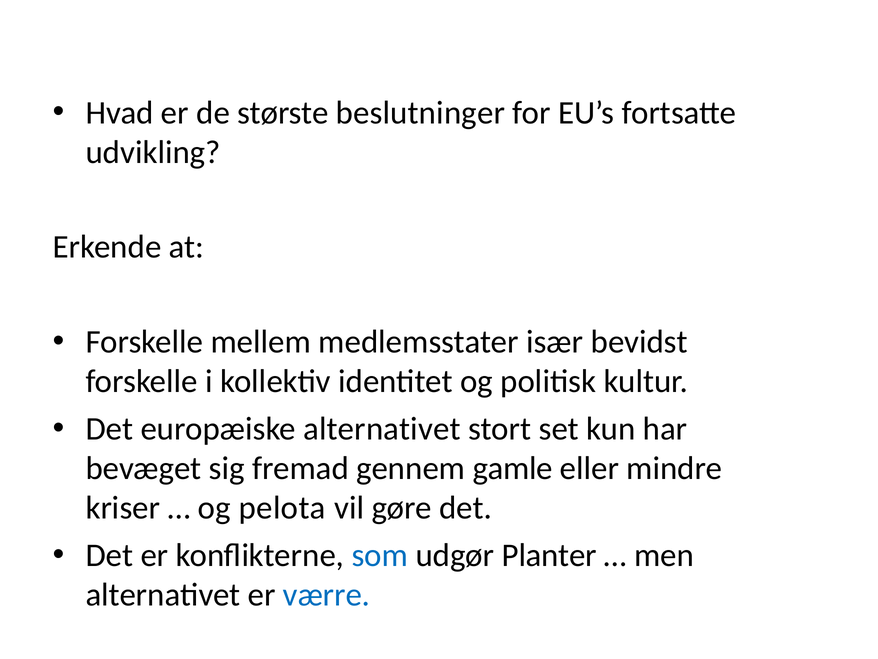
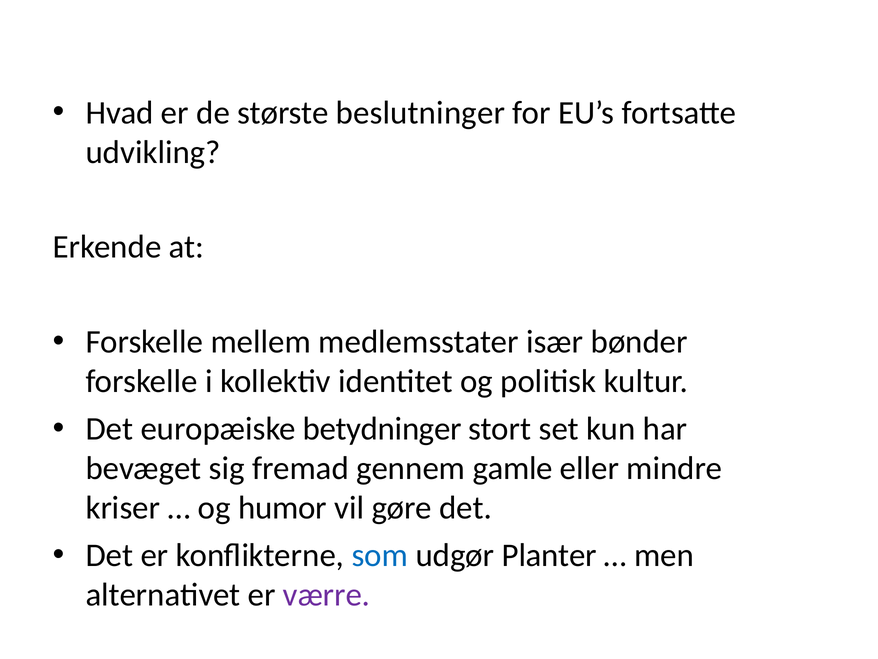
bevidst: bevidst -> bønder
europæiske alternativet: alternativet -> betydninger
pelota: pelota -> humor
værre colour: blue -> purple
